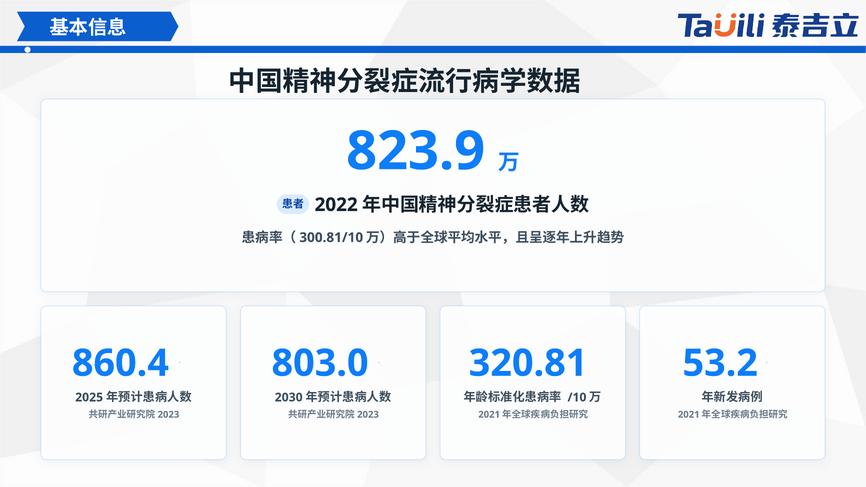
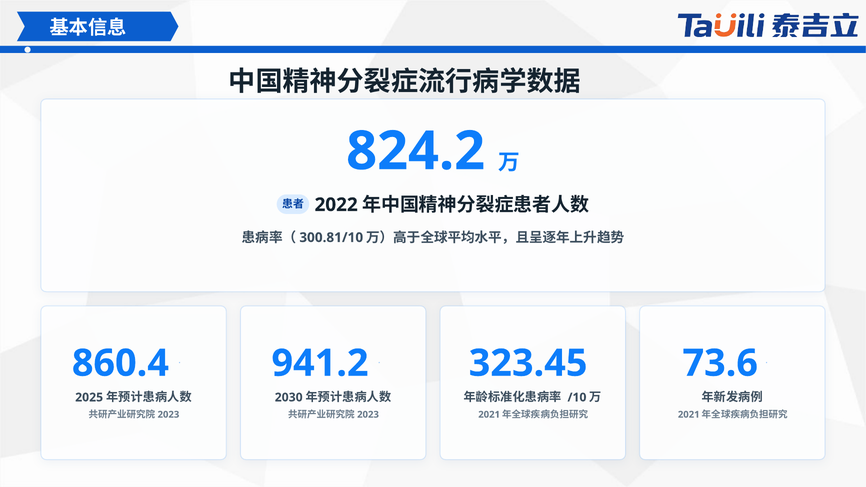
823.9: 823.9 -> 824.2
803.0: 803.0 -> 941.2
320.81: 320.81 -> 323.45
53.2: 53.2 -> 73.6
